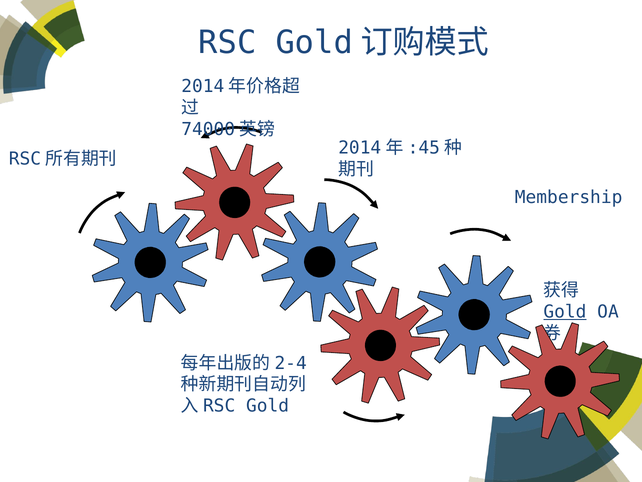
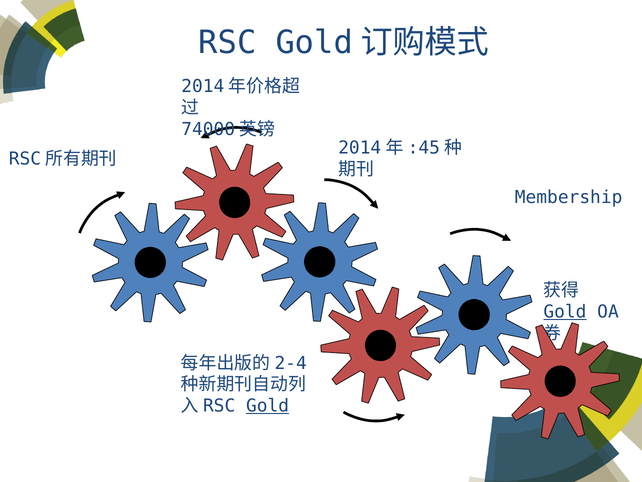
Gold at (268, 406) underline: none -> present
